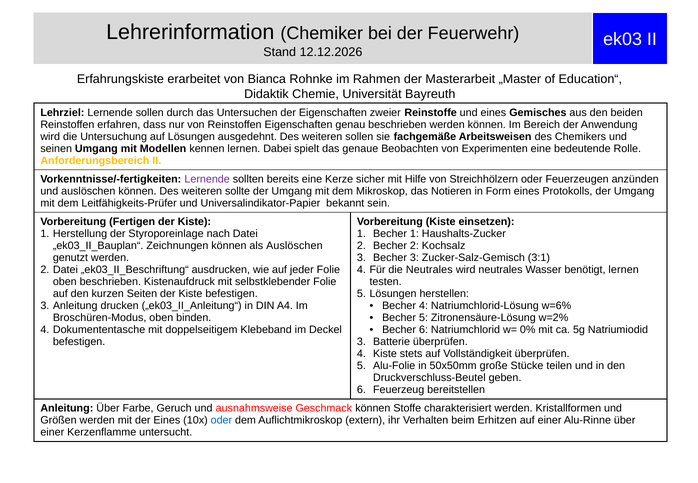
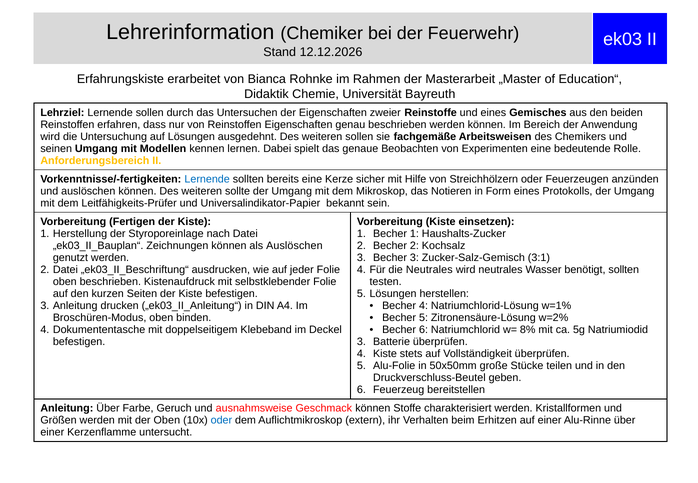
Lernende at (207, 179) colour: purple -> blue
benötigt lernen: lernen -> sollten
w=6%: w=6% -> w=1%
0%: 0% -> 8%
der Eines: Eines -> Oben
